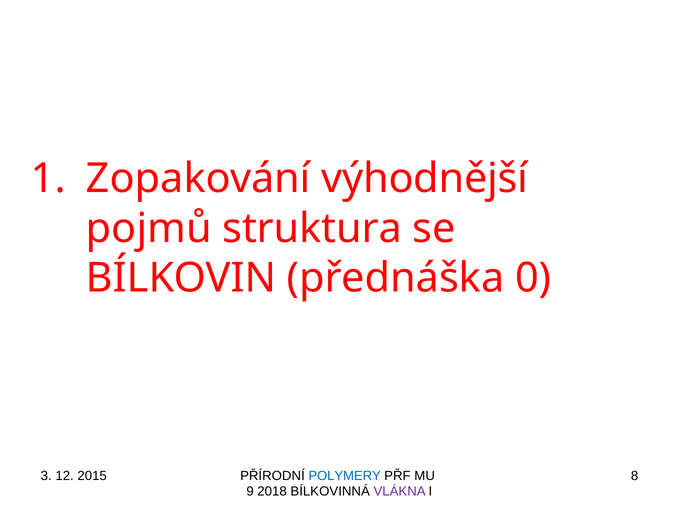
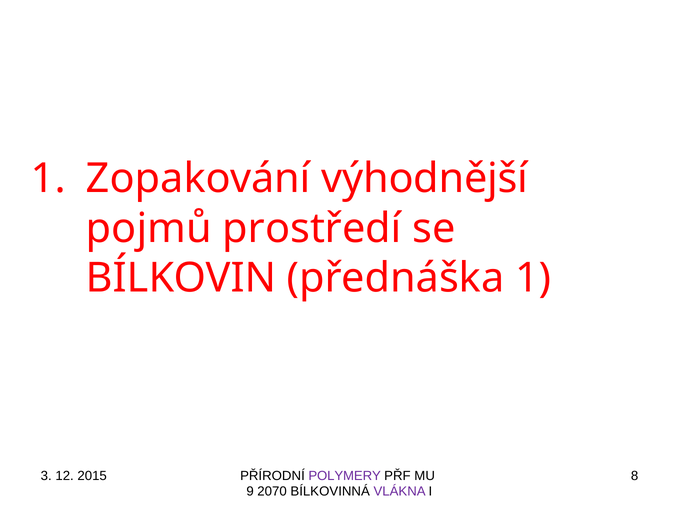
struktura: struktura -> prostředí
přednáška 0: 0 -> 1
POLYMERY colour: blue -> purple
2018: 2018 -> 2070
